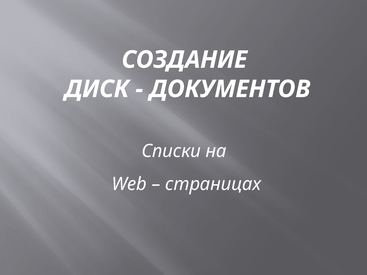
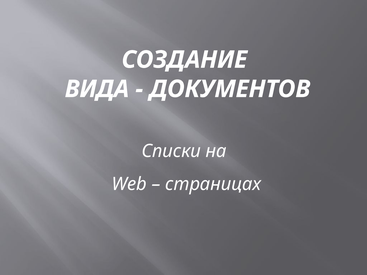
ДИСК: ДИСК -> ВИДА
